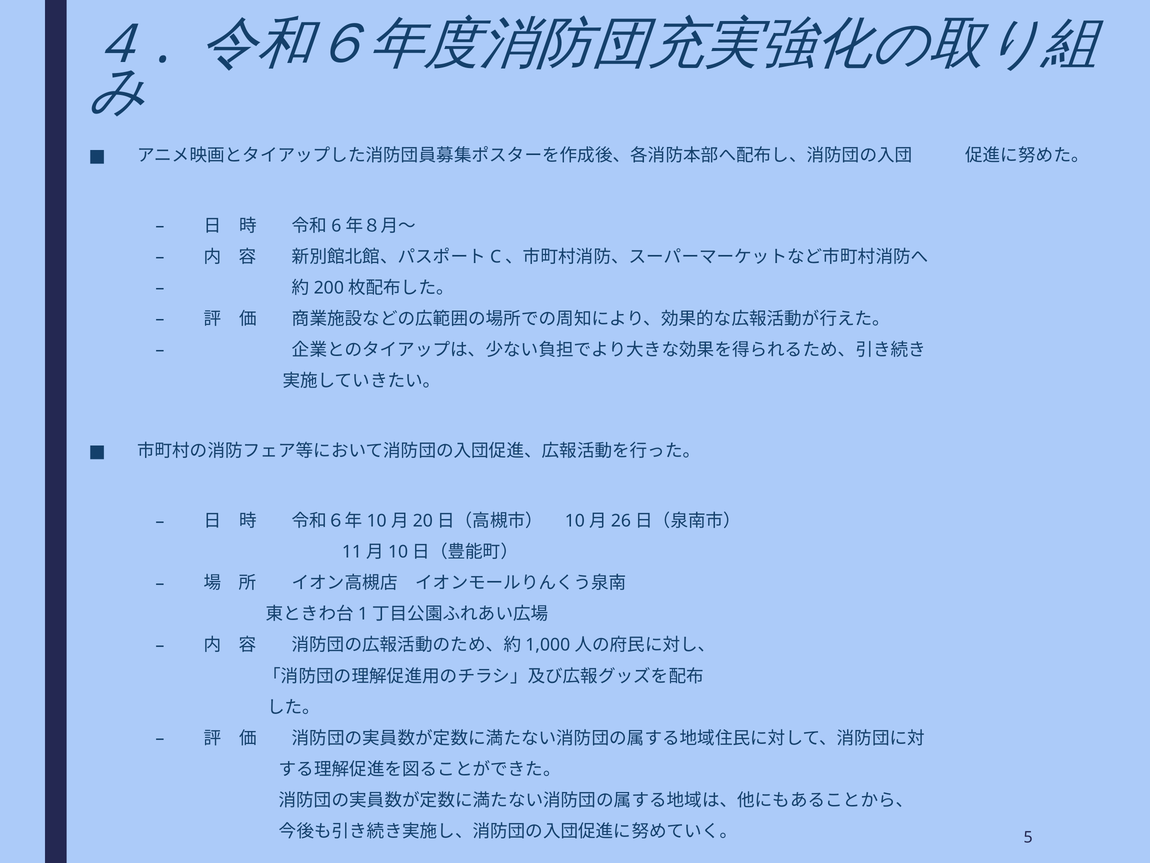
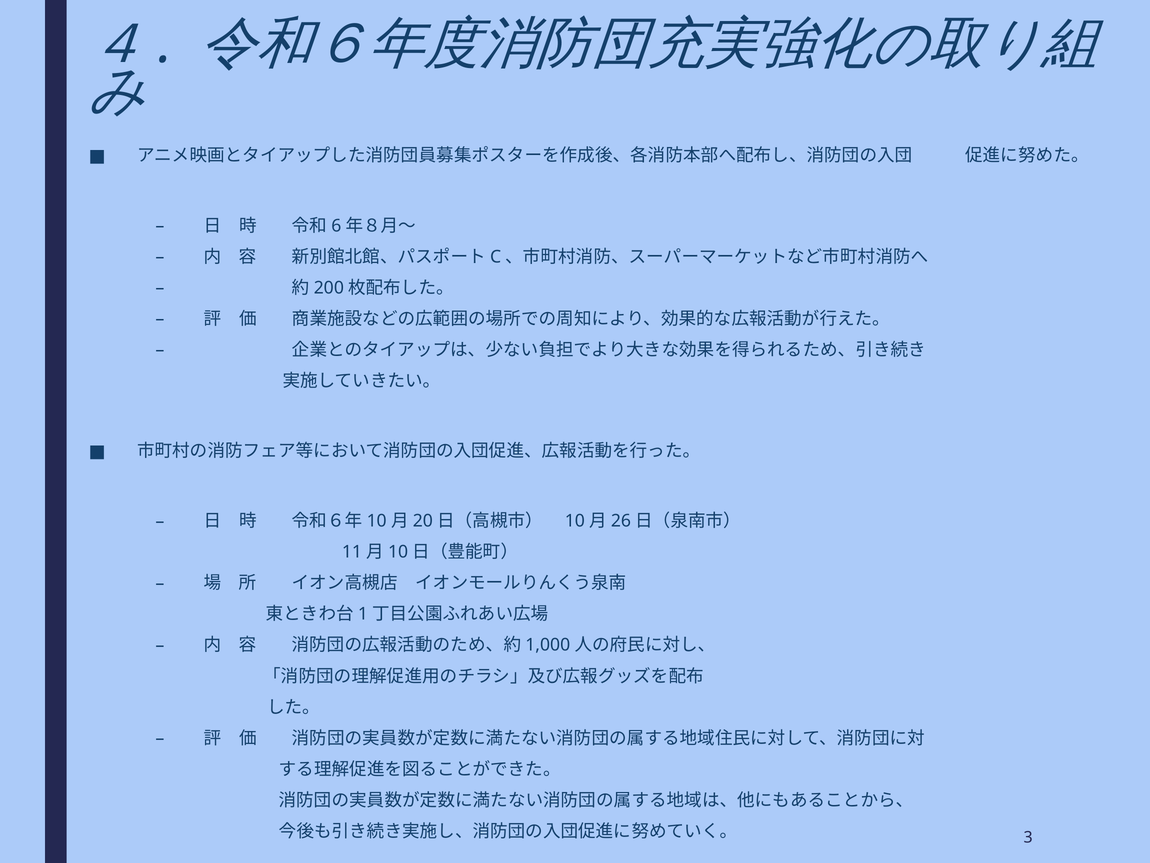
5: 5 -> 3
